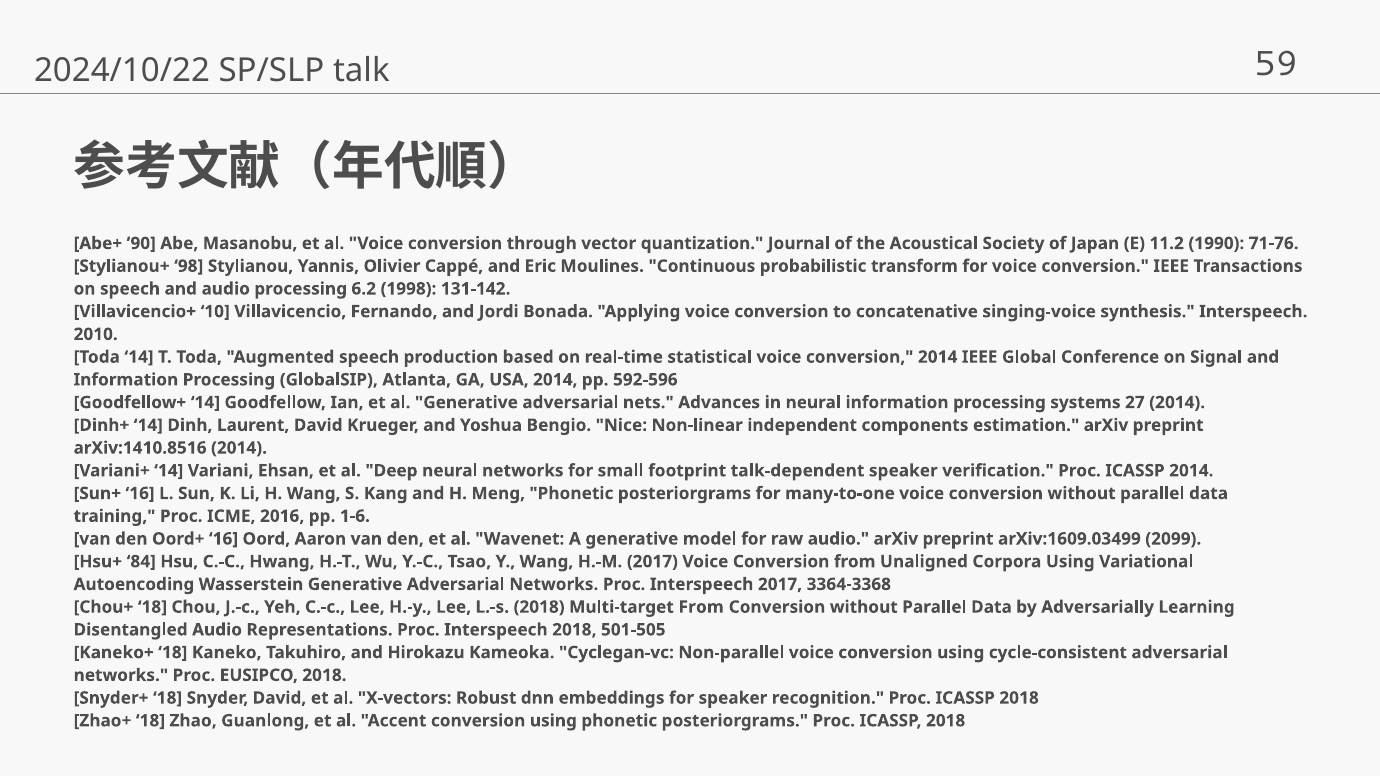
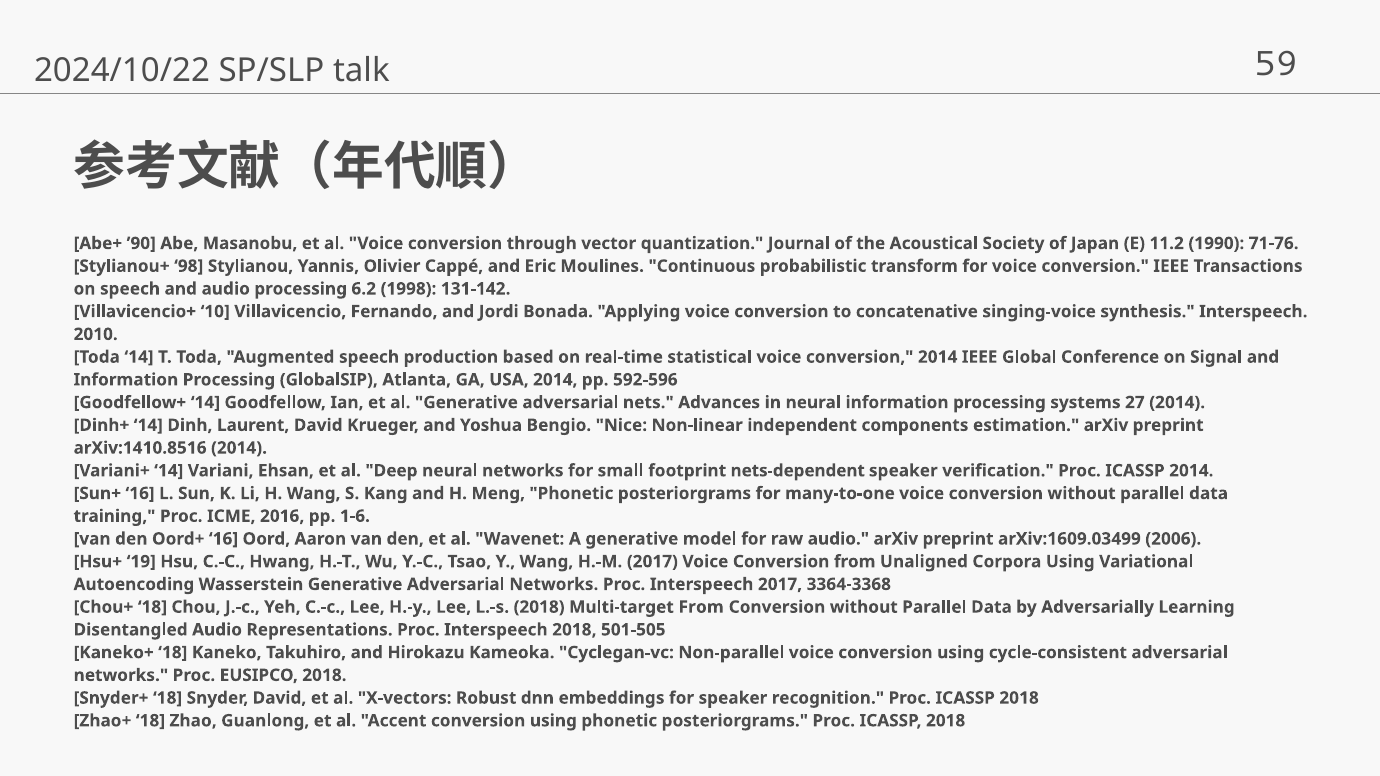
talk-dependent: talk-dependent -> nets-dependent
2099: 2099 -> 2006
84: 84 -> 19
